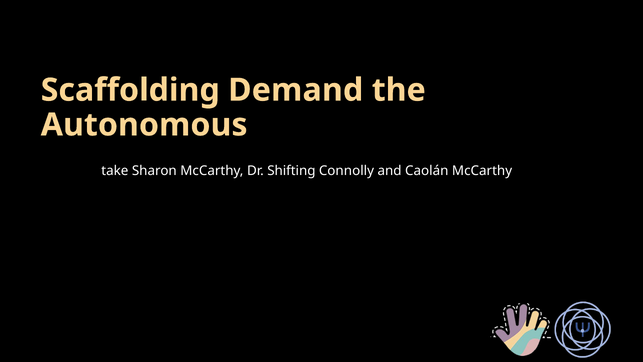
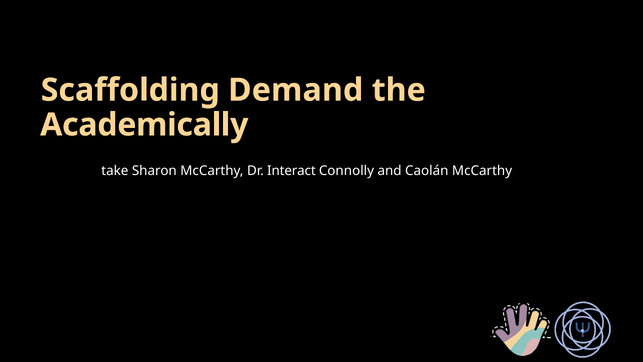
Autonomous: Autonomous -> Academically
Shifting: Shifting -> Interact
